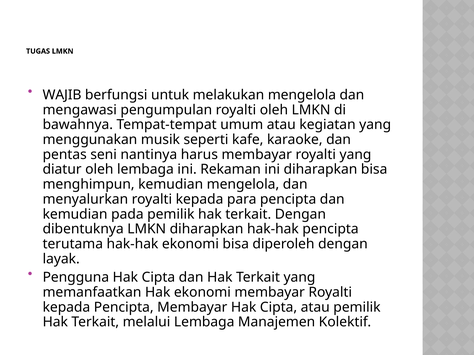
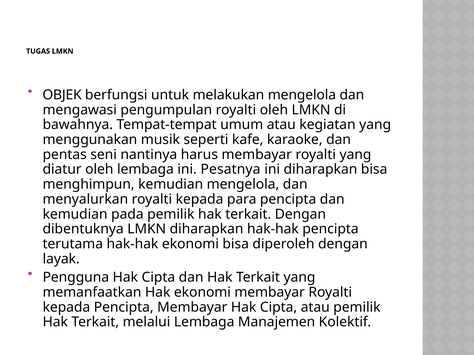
WAJIB: WAJIB -> OBJEK
Rekaman: Rekaman -> Pesatnya
